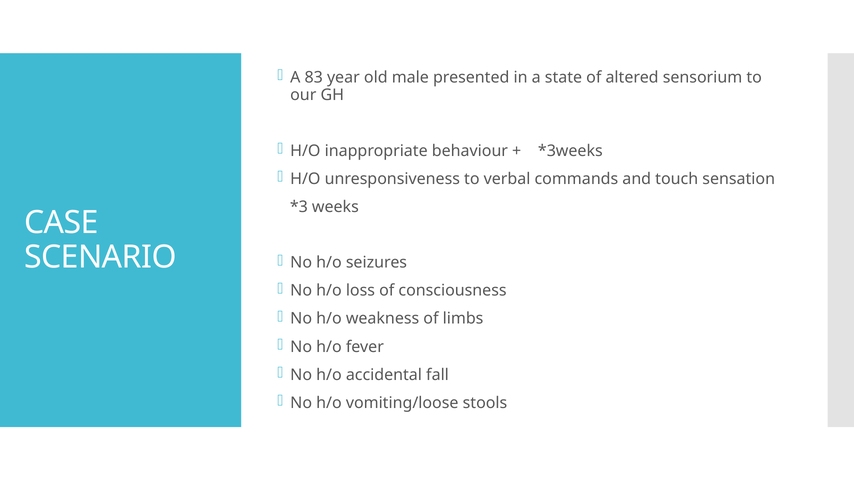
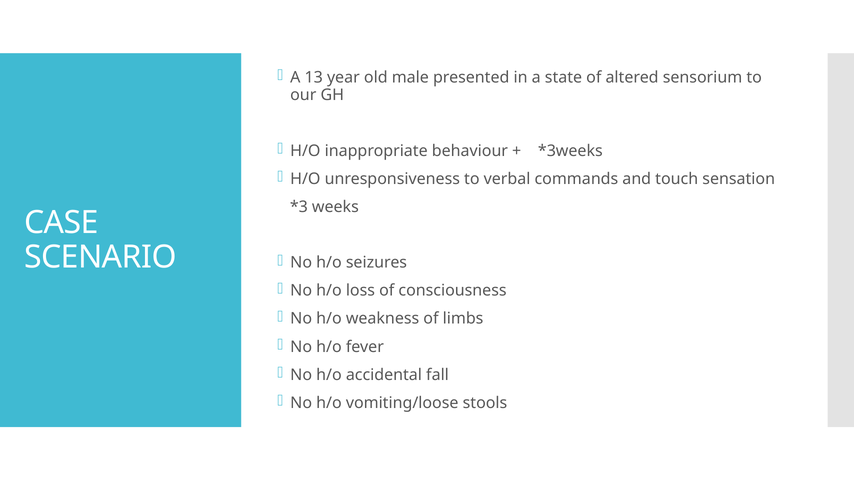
83: 83 -> 13
